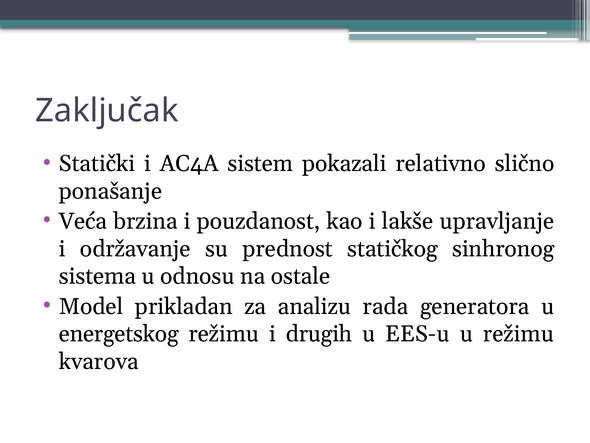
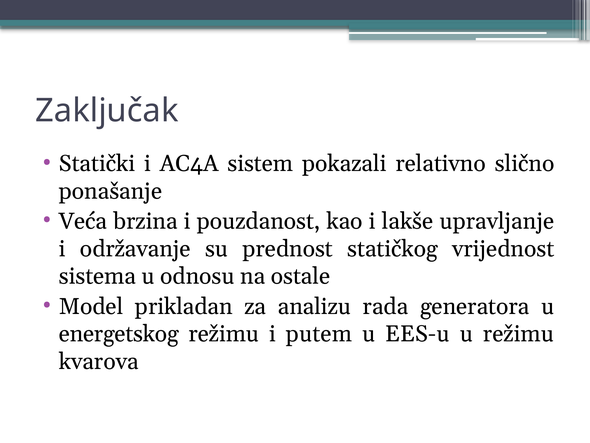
sinhronog: sinhronog -> vrijednost
drugih: drugih -> putem
